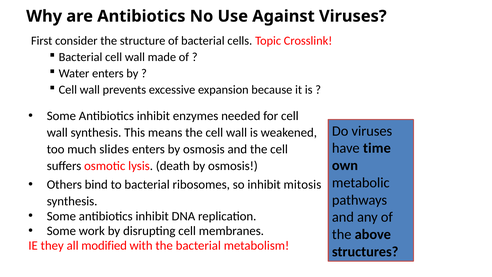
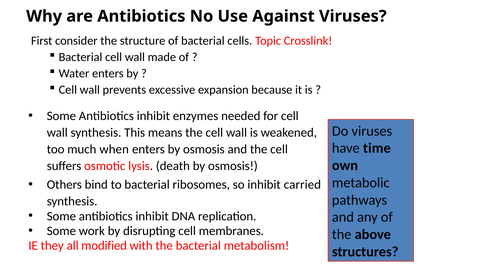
slides: slides -> when
mitosis: mitosis -> carried
